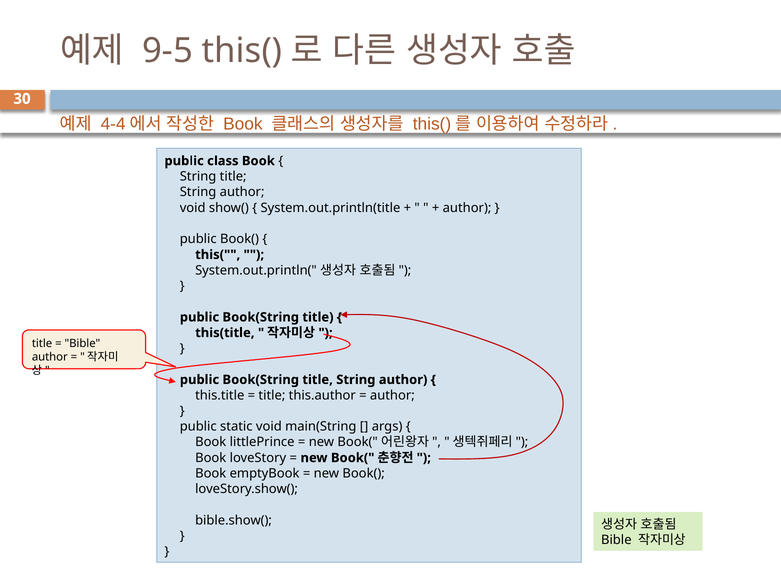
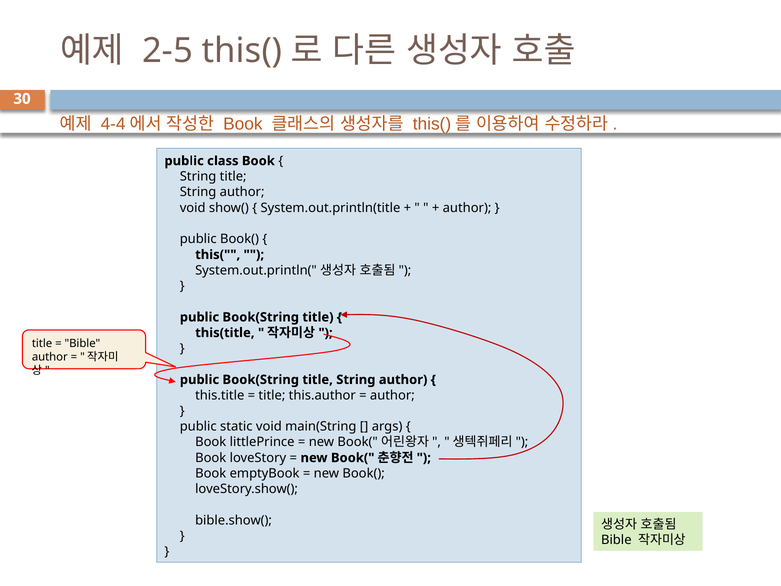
9-5: 9-5 -> 2-5
